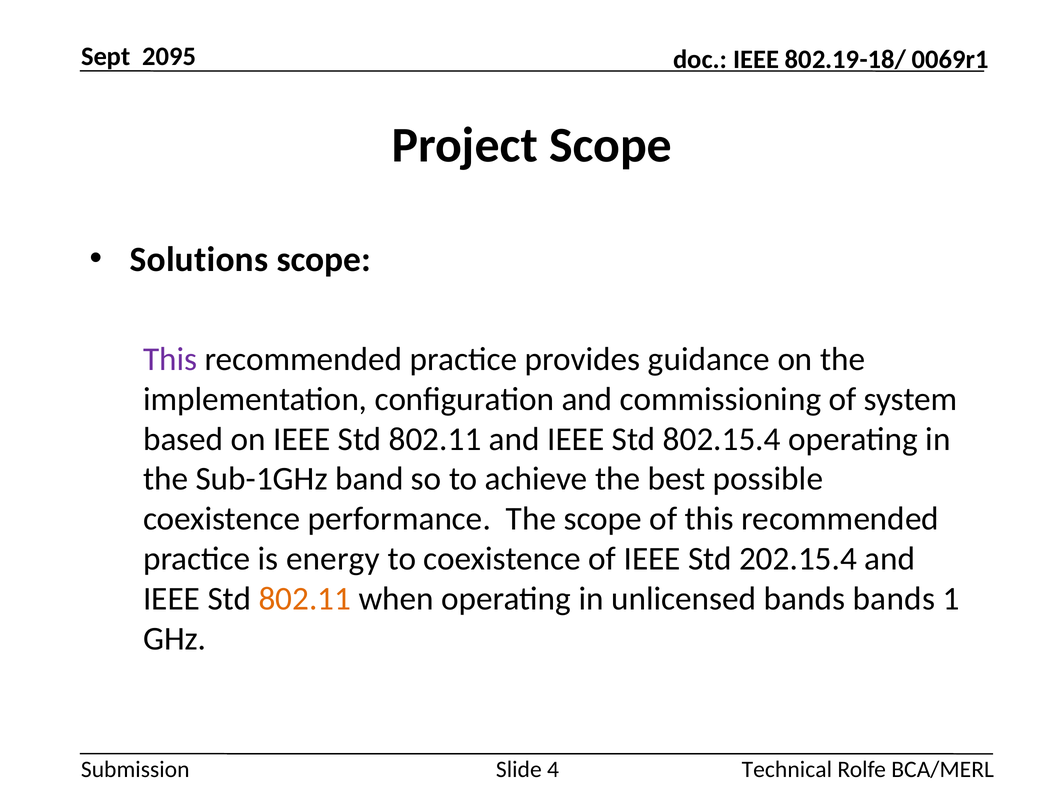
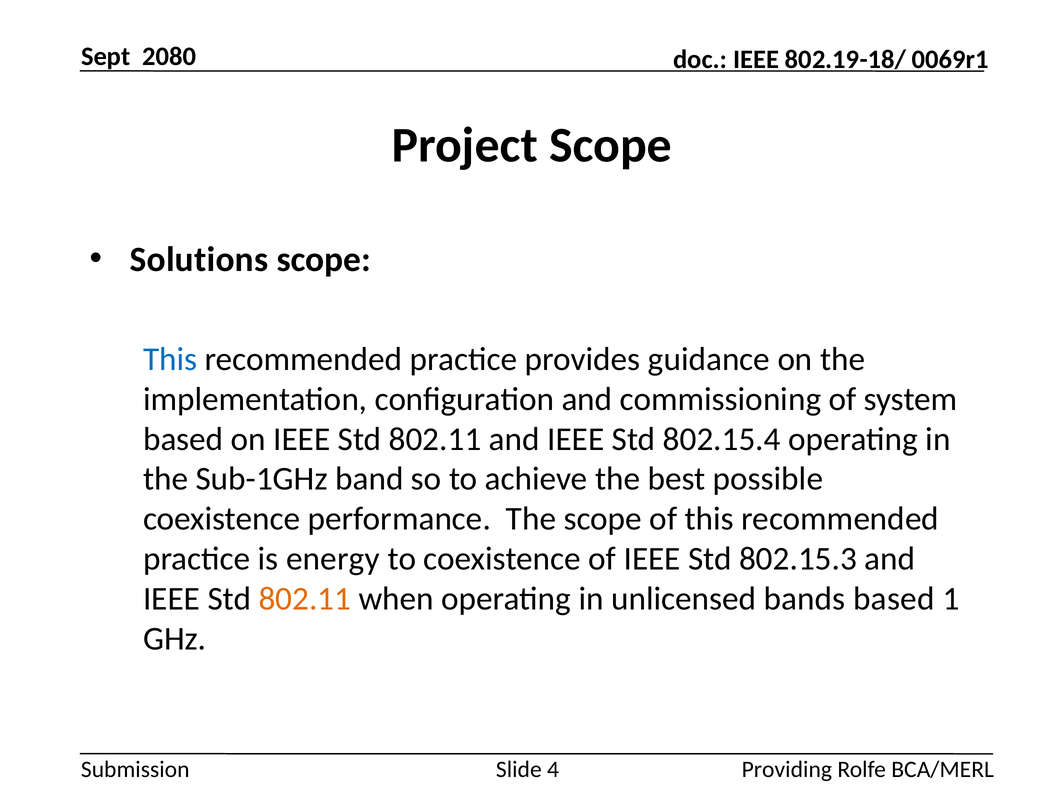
2095: 2095 -> 2080
This at (170, 359) colour: purple -> blue
202.15.4: 202.15.4 -> 802.15.3
bands bands: bands -> based
Technical: Technical -> Providing
